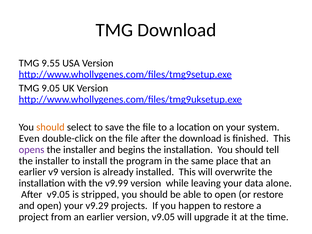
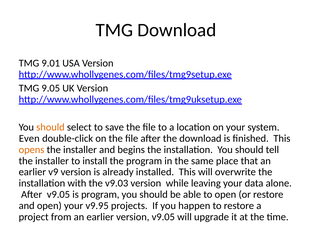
9.55: 9.55 -> 9.01
opens colour: purple -> orange
v9.99: v9.99 -> v9.03
is stripped: stripped -> program
v9.29: v9.29 -> v9.95
